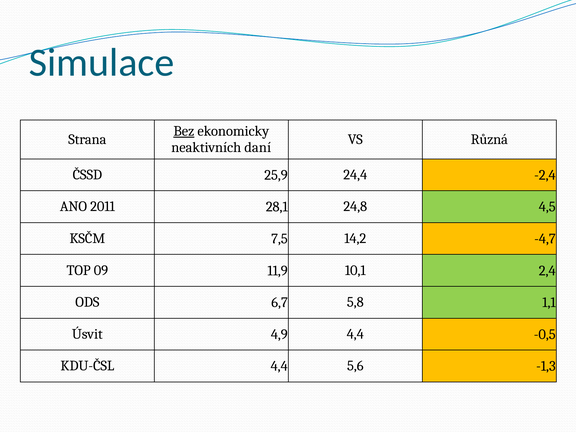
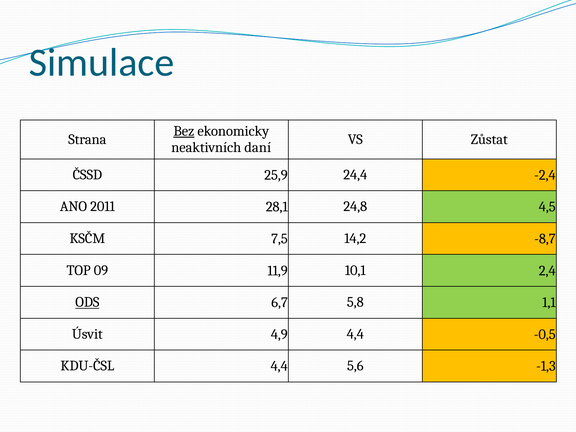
Různá: Různá -> Zůstat
-4,7: -4,7 -> -8,7
ODS underline: none -> present
